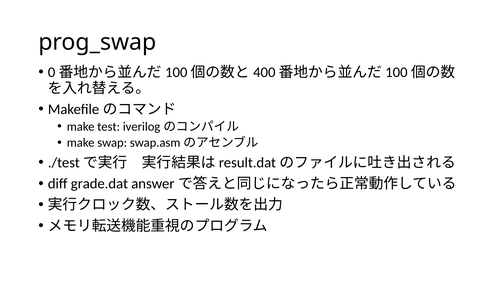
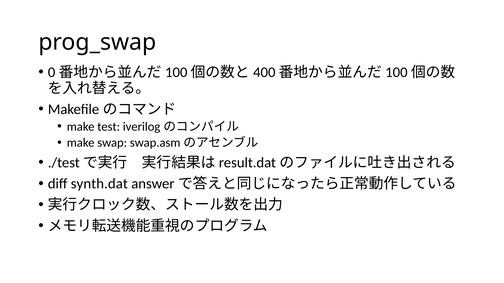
grade.dat: grade.dat -> synth.dat
